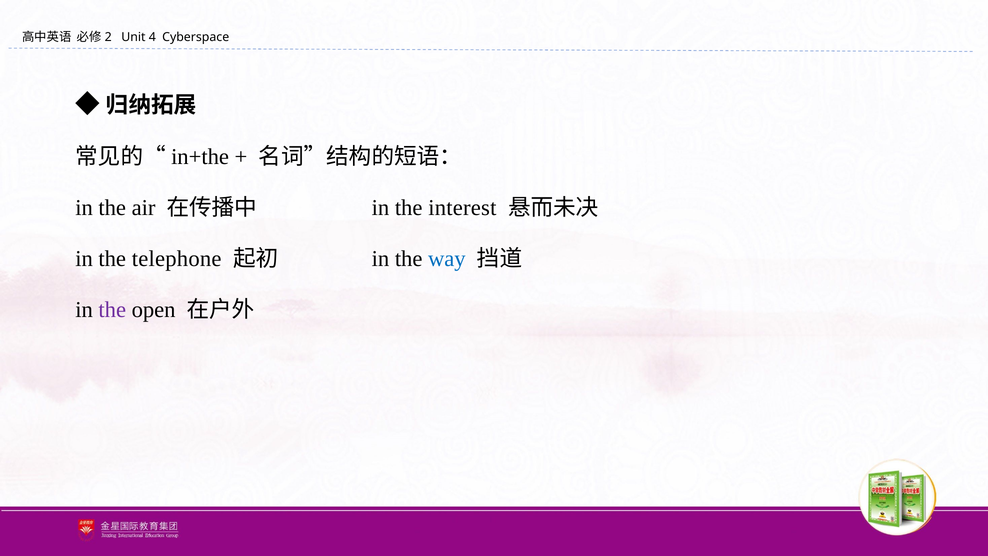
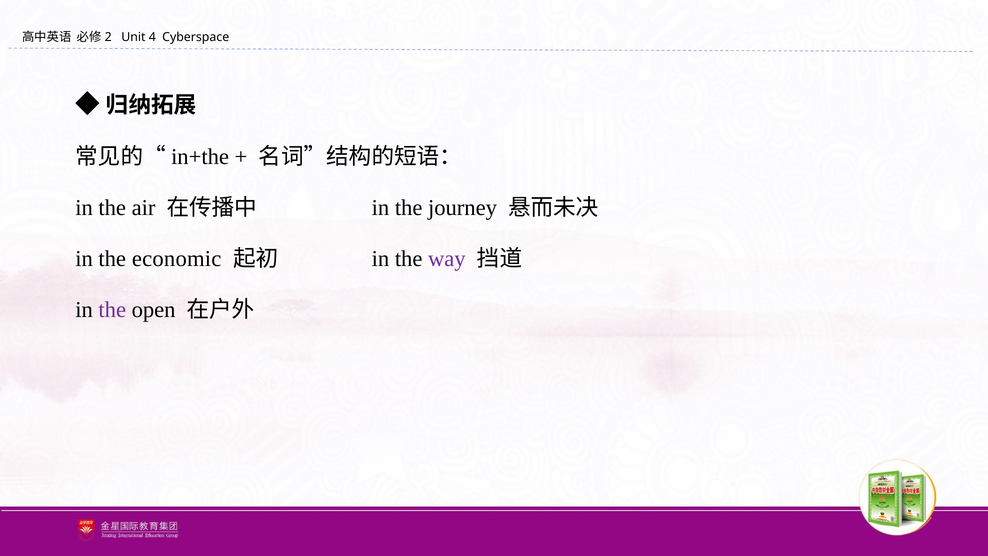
interest: interest -> journey
telephone: telephone -> economic
way colour: blue -> purple
